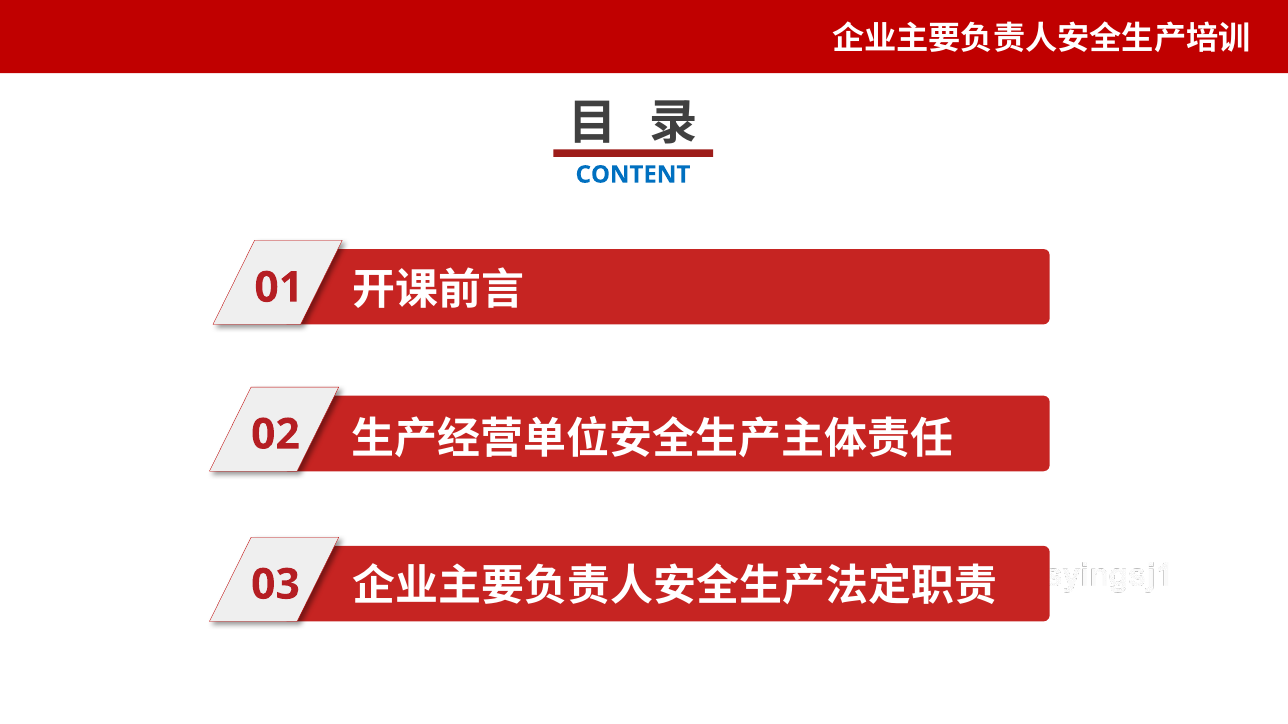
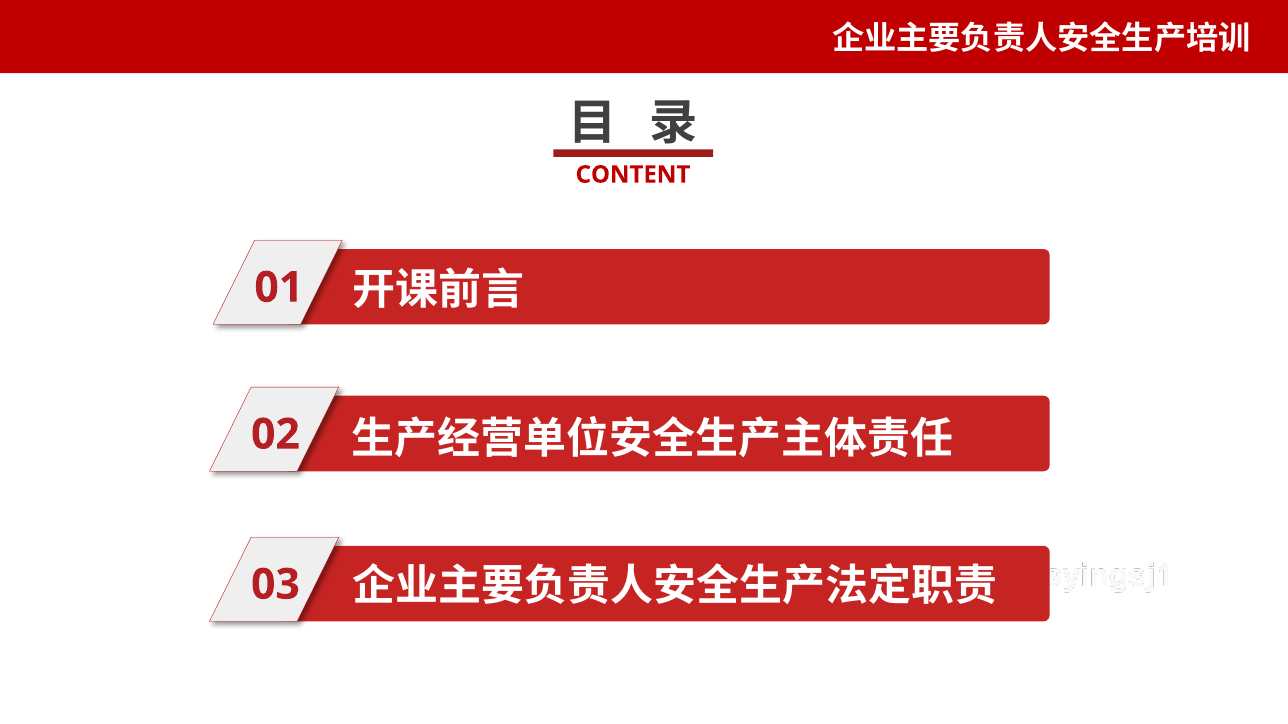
CONTENT colour: blue -> red
